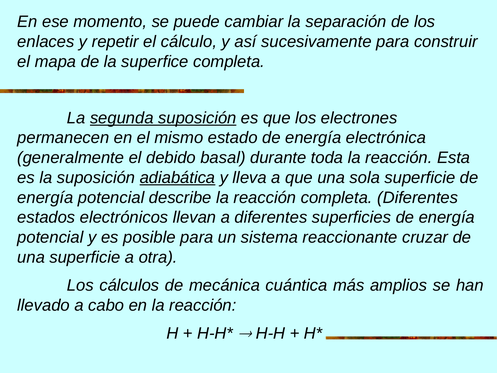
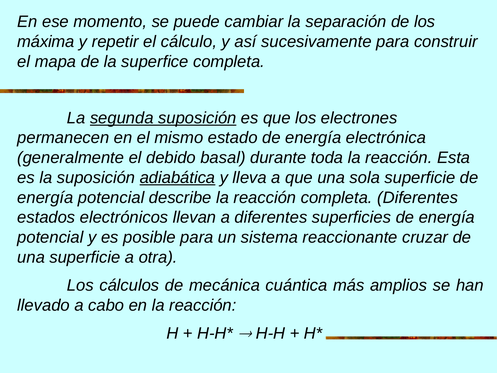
enlaces: enlaces -> máxima
